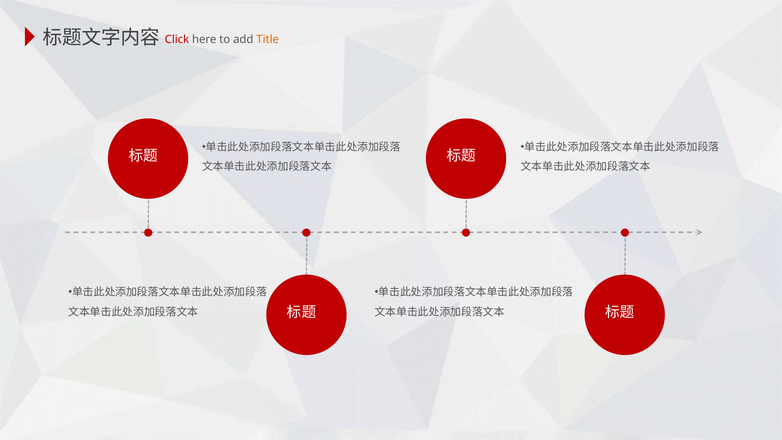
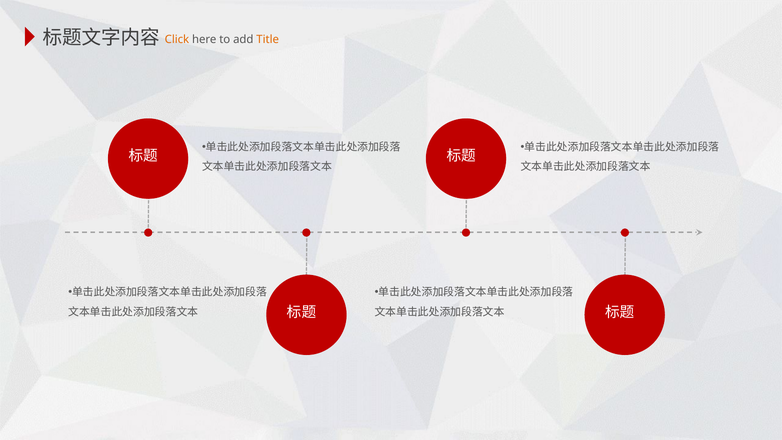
Click colour: red -> orange
